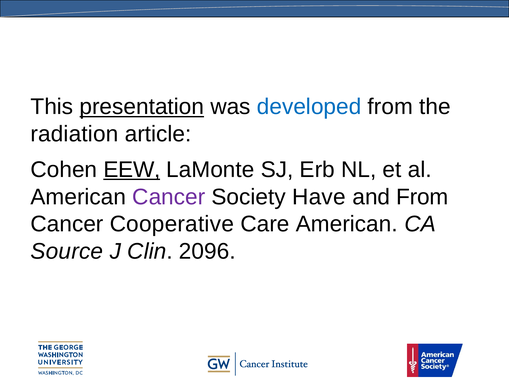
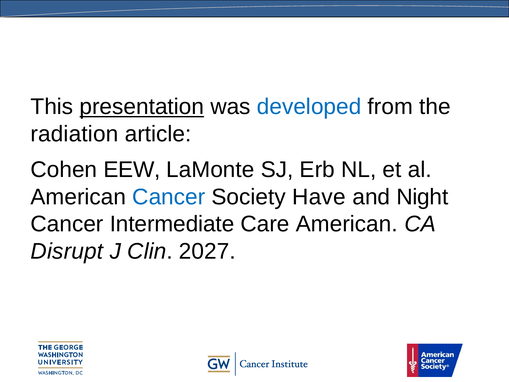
EEW underline: present -> none
Cancer at (169, 197) colour: purple -> blue
and From: From -> Night
Cooperative: Cooperative -> Intermediate
Source: Source -> Disrupt
2096: 2096 -> 2027
